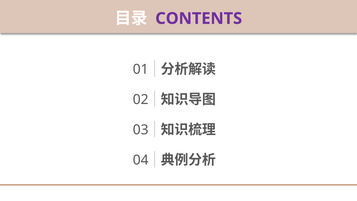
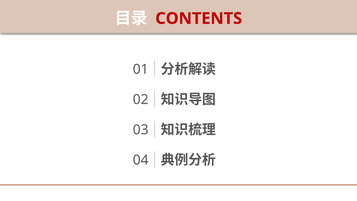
CONTENTS colour: purple -> red
